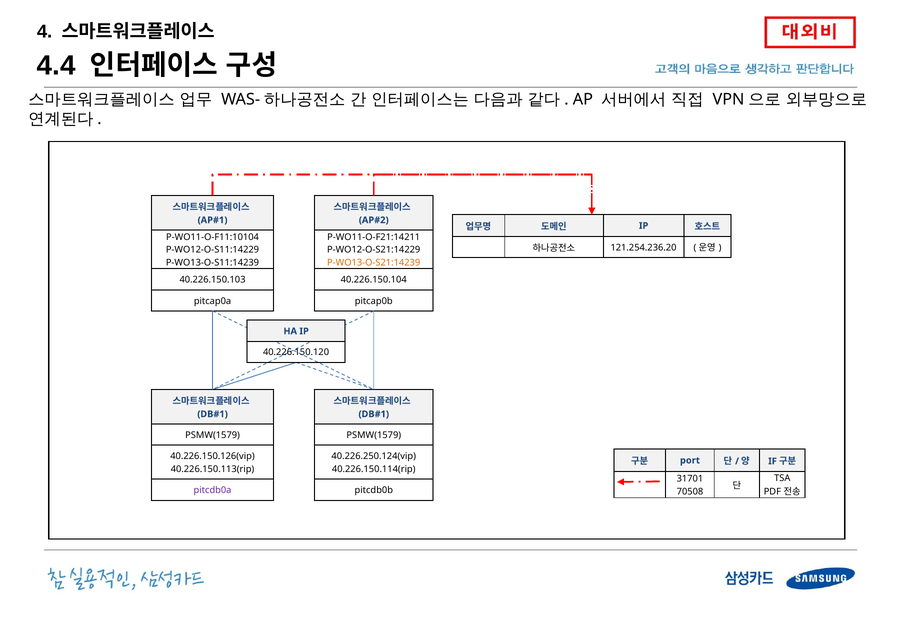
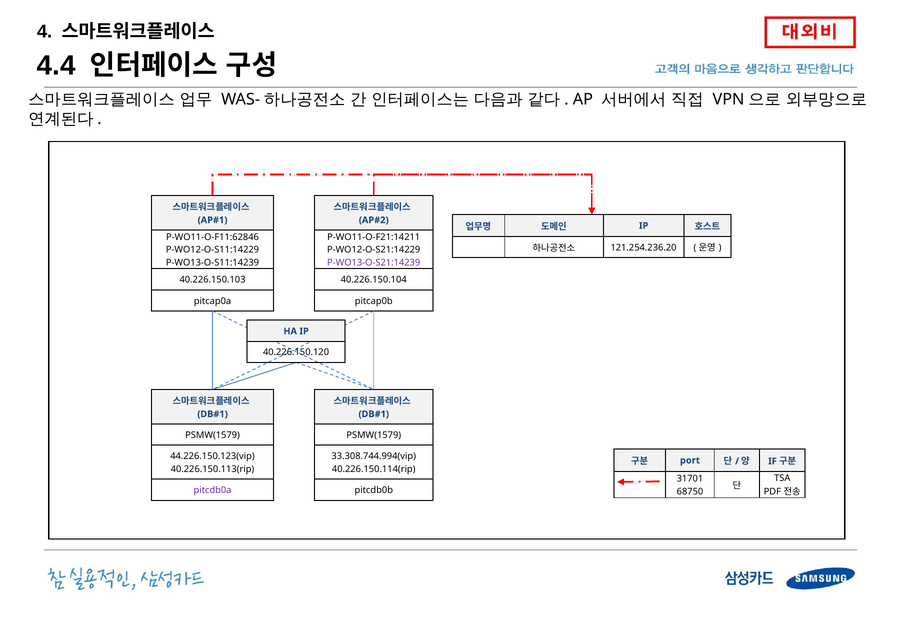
P-WO11-O-F11:10104: P-WO11-O-F11:10104 -> P-WO11-O-F11:62846
P-WO13-O-S21:14239 colour: orange -> purple
40.226.150.126(vip: 40.226.150.126(vip -> 44.226.150.123(vip
40.226.250.124(vip: 40.226.250.124(vip -> 33.308.744.994(vip
70508: 70508 -> 68750
